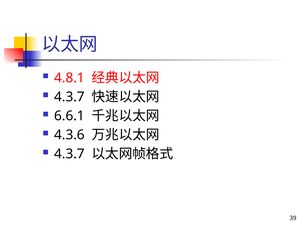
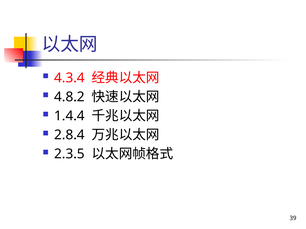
4.8.1: 4.8.1 -> 4.3.4
4.3.7 at (69, 97): 4.3.7 -> 4.8.2
6.6.1: 6.6.1 -> 1.4.4
4.3.6: 4.3.6 -> 2.8.4
4.3.7 at (69, 154): 4.3.7 -> 2.3.5
